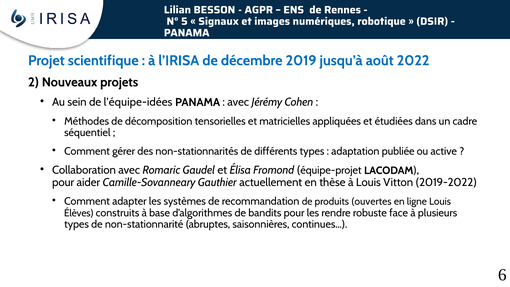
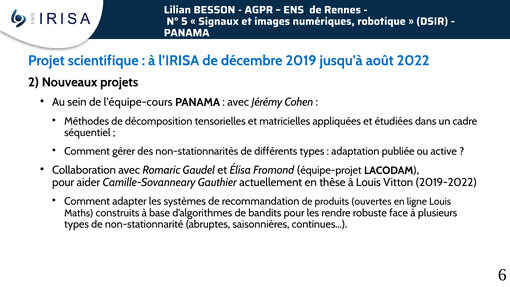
l’équipe-idées: l’équipe-idées -> l’équipe-cours
Élèves: Élèves -> Maths
